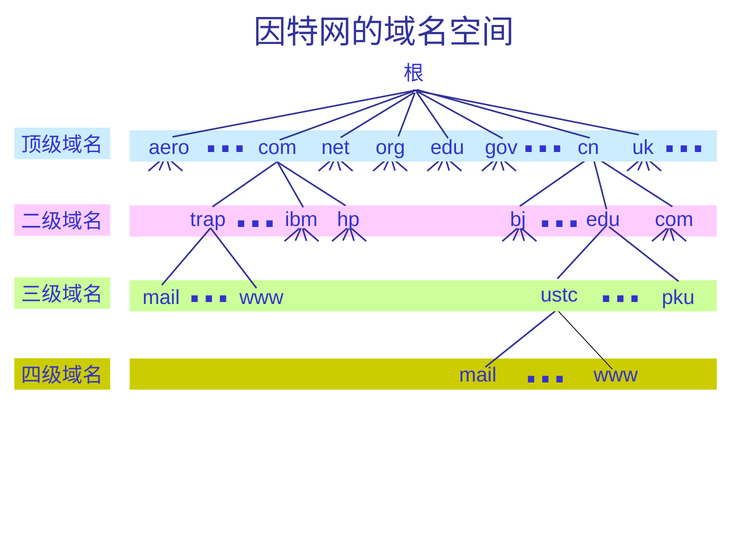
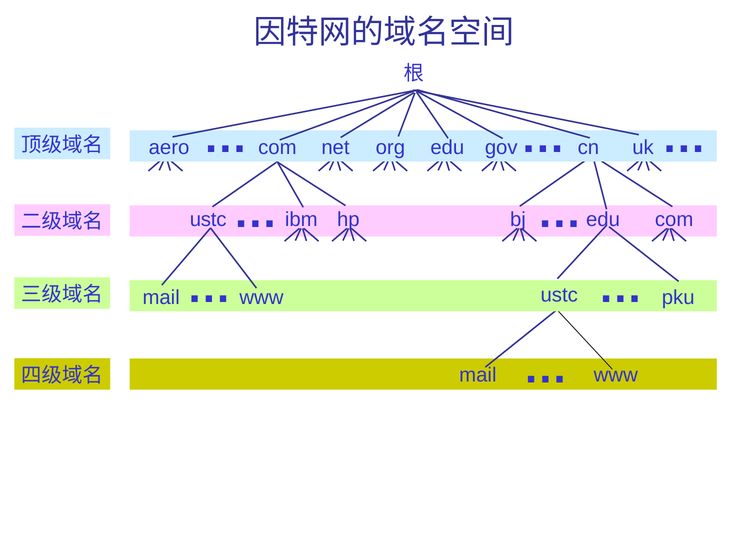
trap at (208, 220): trap -> ustc
